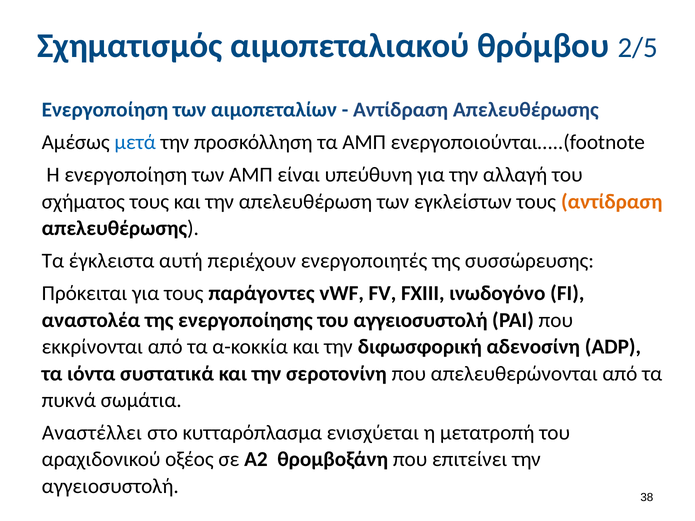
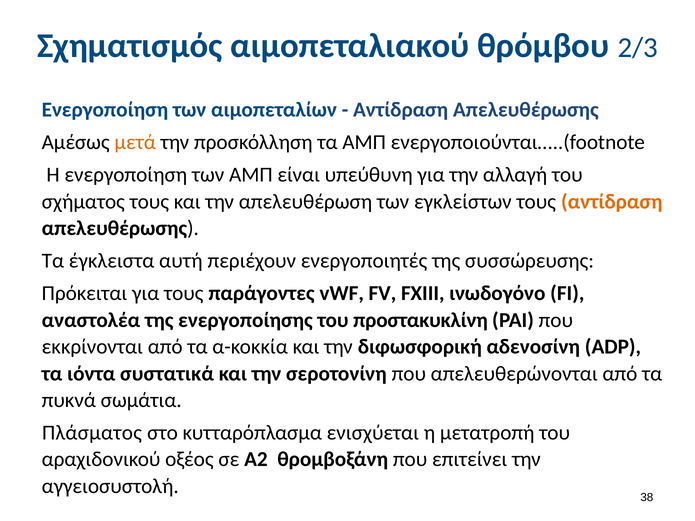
2/5: 2/5 -> 2/3
μετά colour: blue -> orange
του αγγειοσυστολή: αγγειοσυστολή -> προστακυκλίνη
Αναστέλλει: Αναστέλλει -> Πλάσματος
